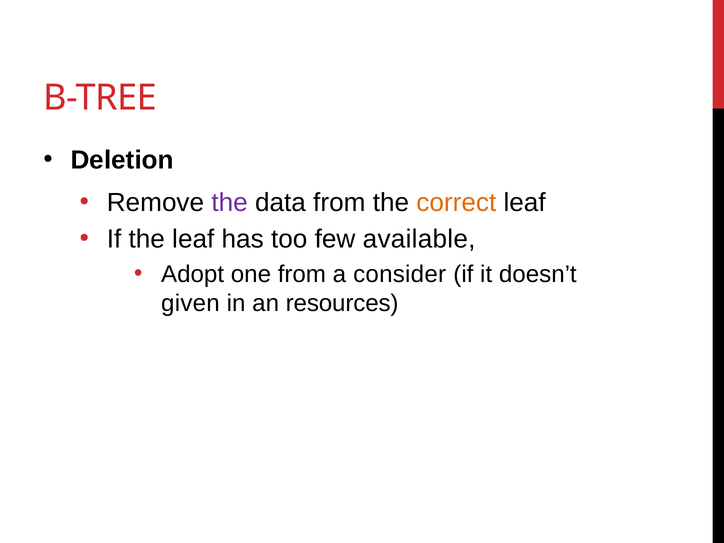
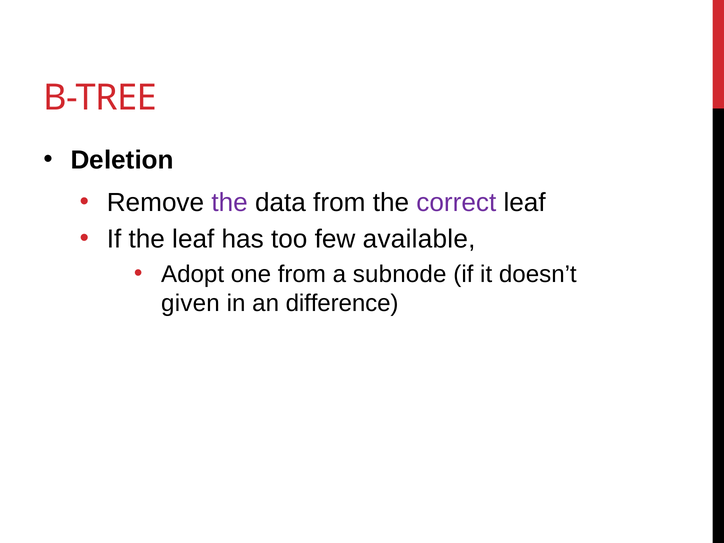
correct colour: orange -> purple
consider: consider -> subnode
resources: resources -> difference
